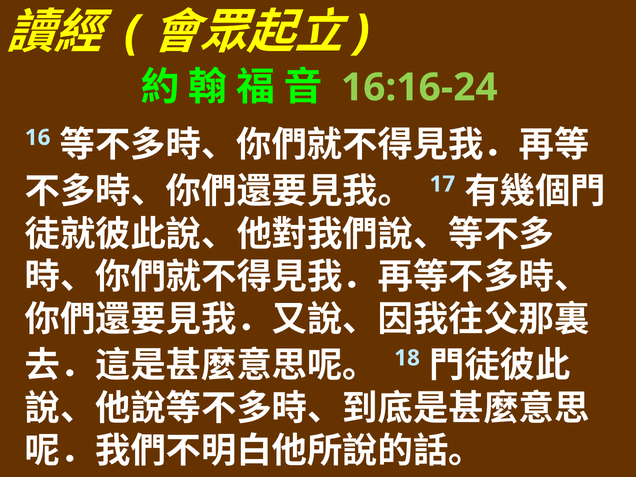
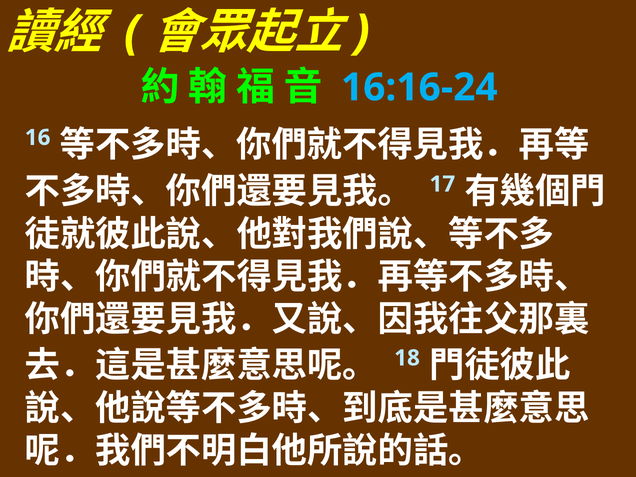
16:16-24 colour: light green -> light blue
